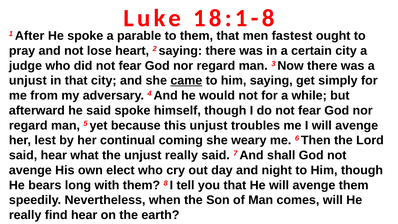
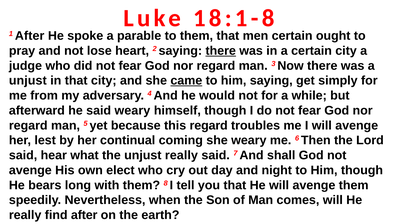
men fastest: fastest -> certain
there at (221, 51) underline: none -> present
said spoke: spoke -> weary
this unjust: unjust -> regard
find hear: hear -> after
